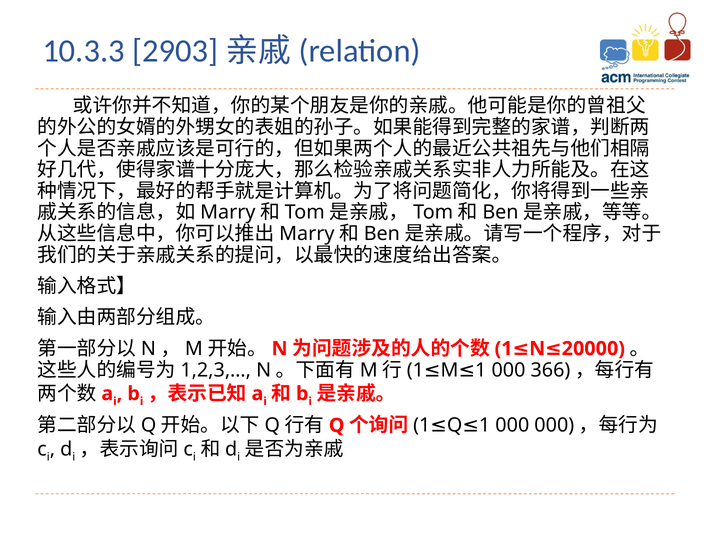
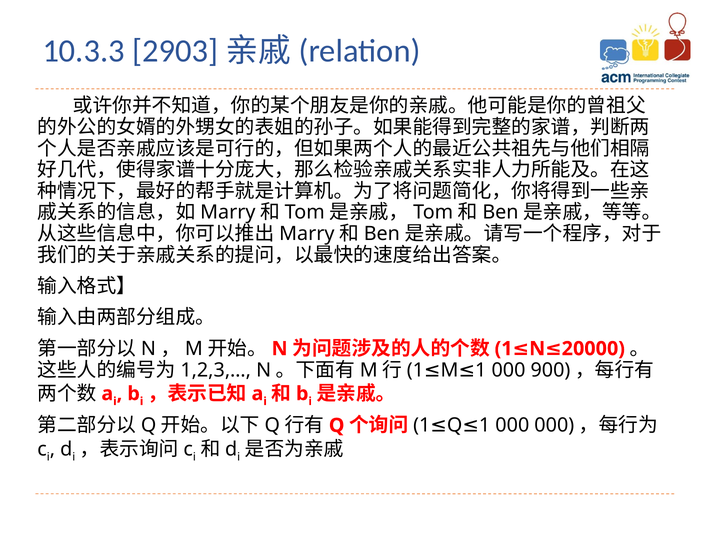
366: 366 -> 900
